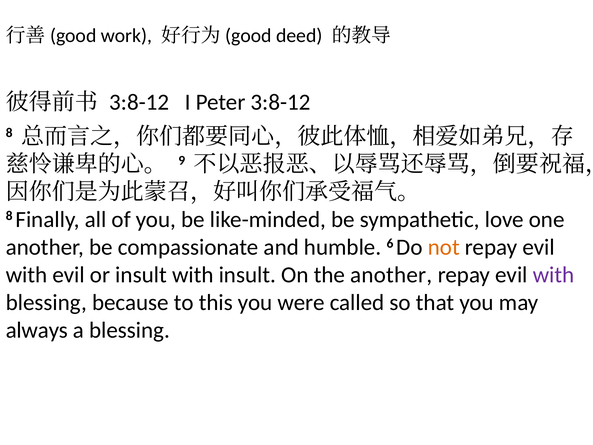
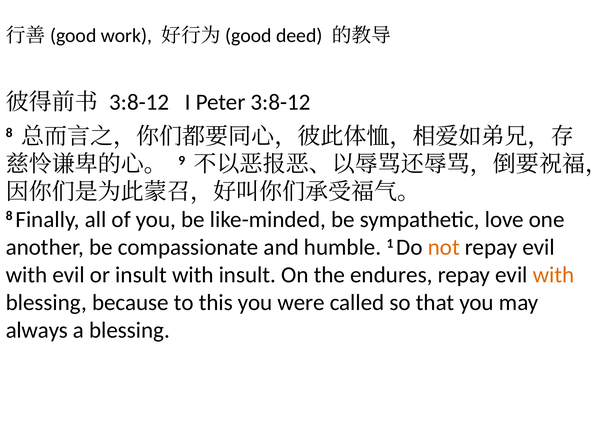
6: 6 -> 1
the another: another -> endures
with at (554, 275) colour: purple -> orange
